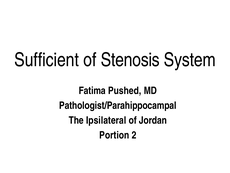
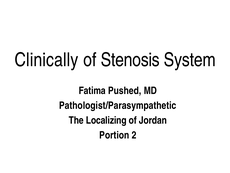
Sufficient: Sufficient -> Clinically
Pathologist/Parahippocampal: Pathologist/Parahippocampal -> Pathologist/Parasympathetic
Ipsilateral: Ipsilateral -> Localizing
